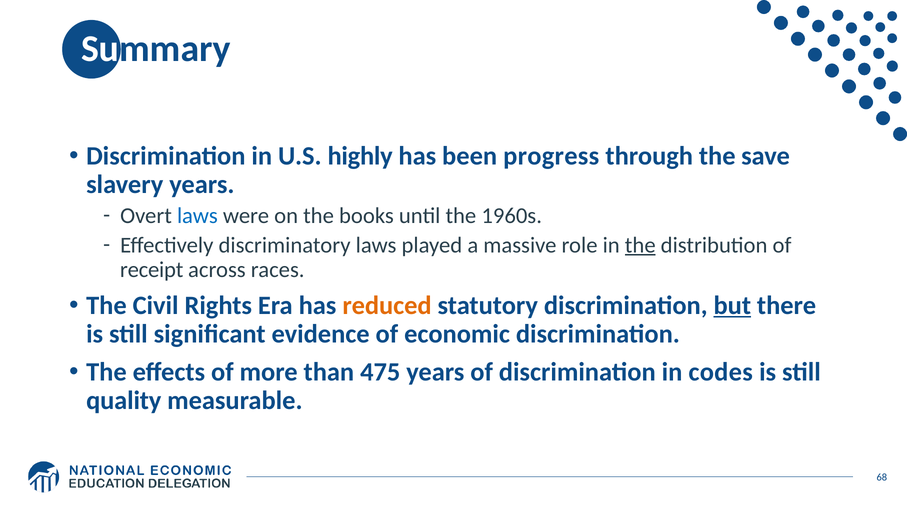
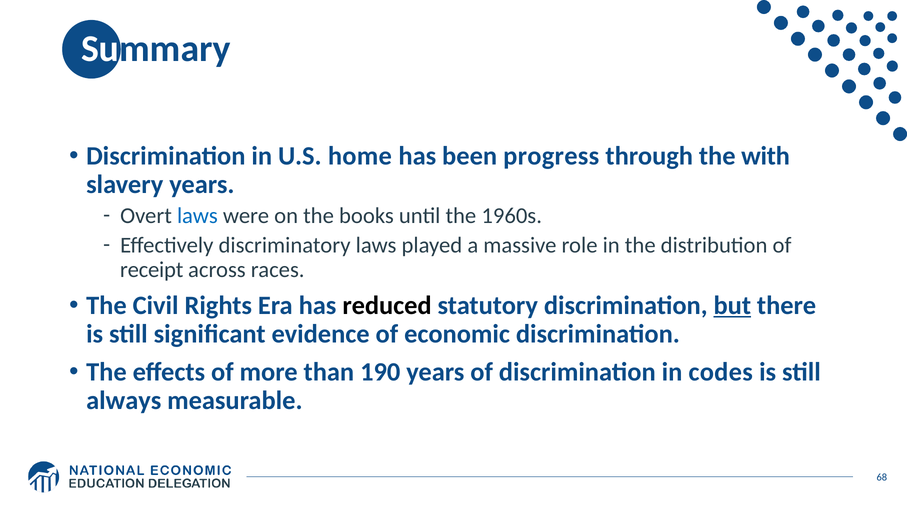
highly: highly -> home
save: save -> with
the at (640, 245) underline: present -> none
reduced colour: orange -> black
475: 475 -> 190
quality: quality -> always
